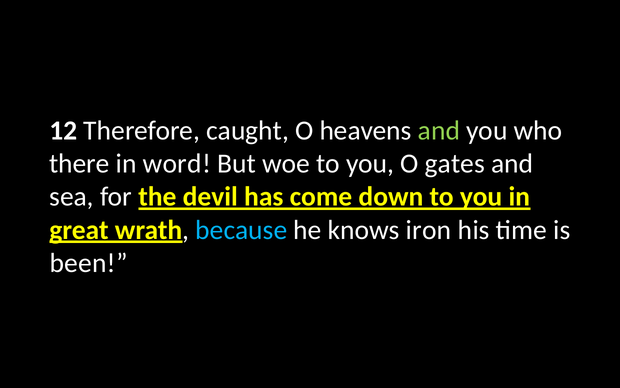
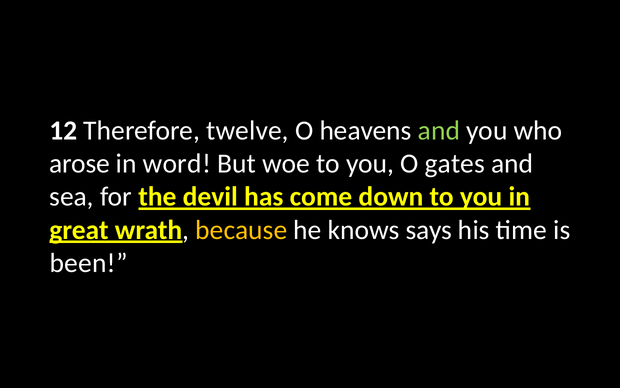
caught: caught -> twelve
there: there -> arose
because colour: light blue -> yellow
iron: iron -> says
